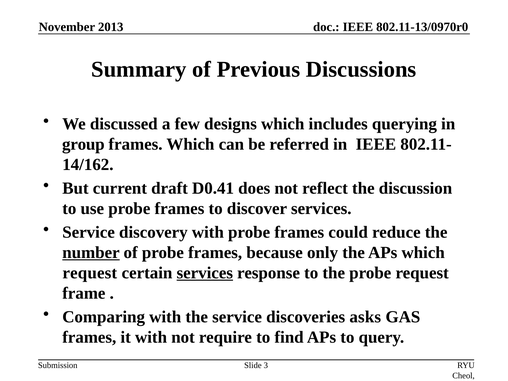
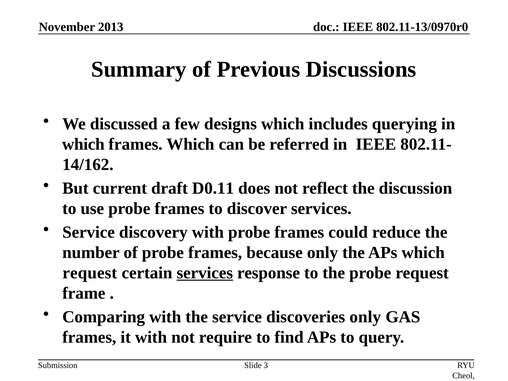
group at (83, 144): group -> which
D0.41: D0.41 -> D0.11
number underline: present -> none
discoveries asks: asks -> only
